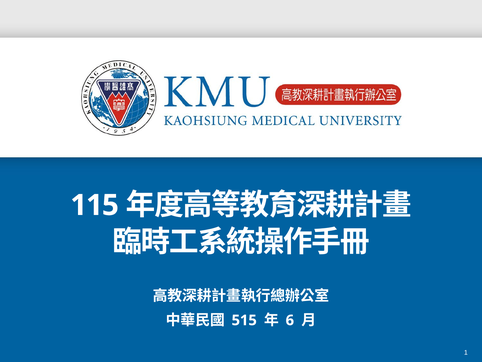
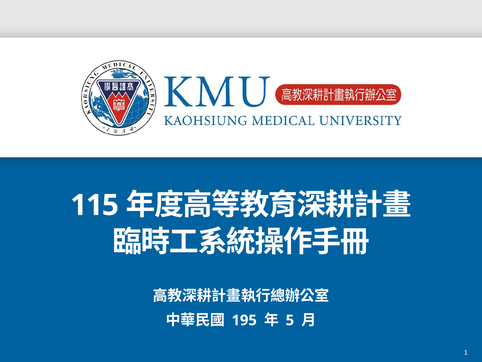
515: 515 -> 195
6: 6 -> 5
